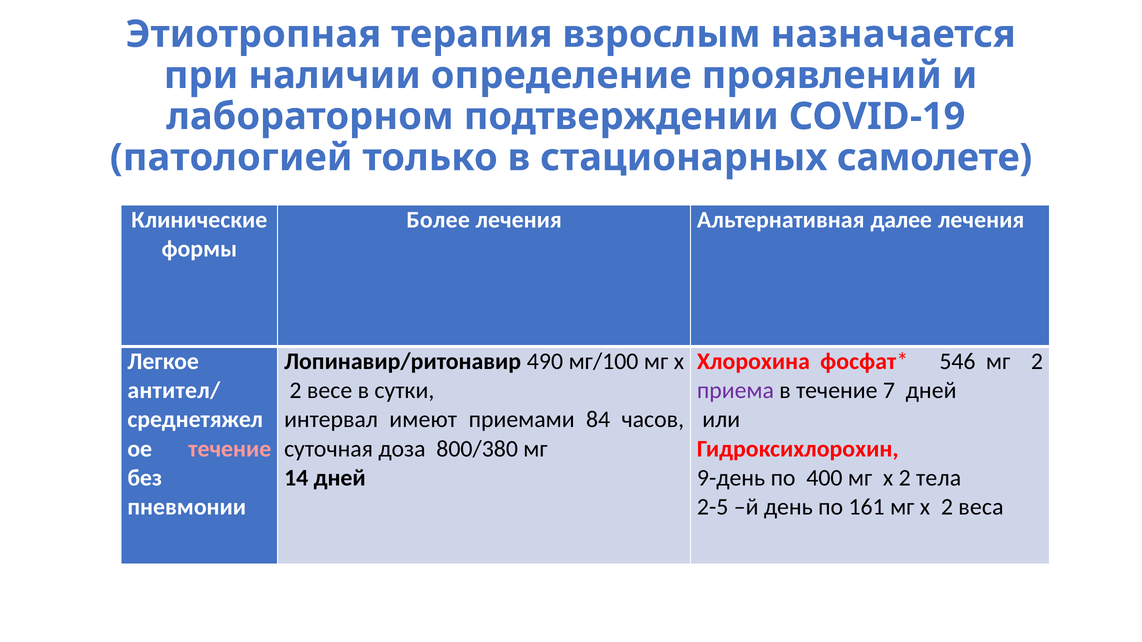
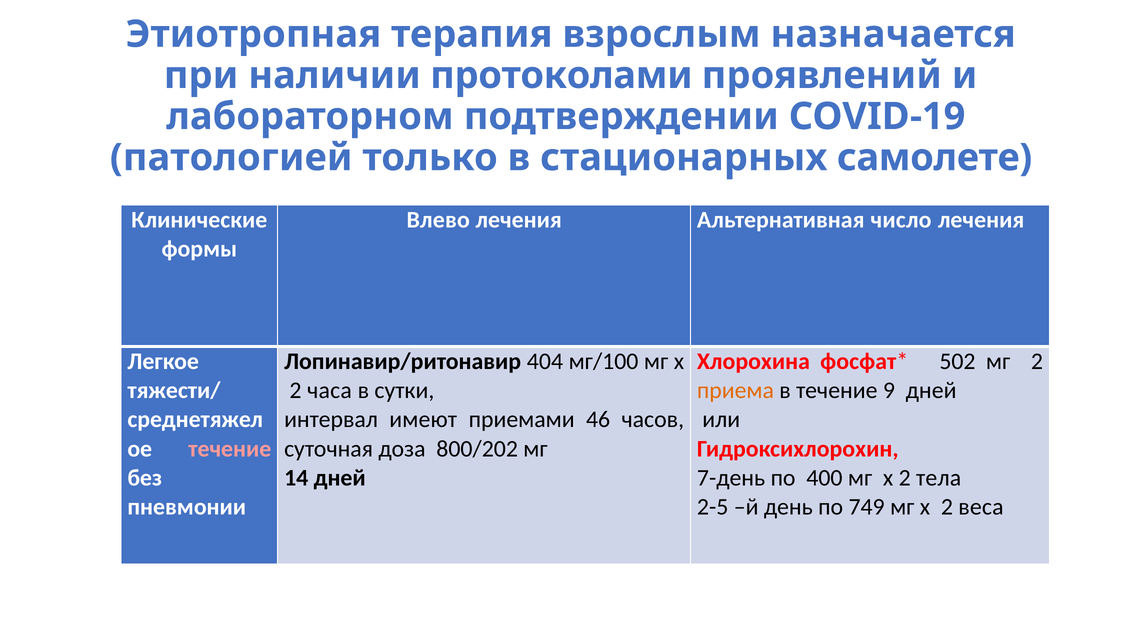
определение: определение -> протоколами
Более: Более -> Влево
далее: далее -> число
490: 490 -> 404
546: 546 -> 502
антител/: антител/ -> тяжести/
весе: весе -> часа
приема colour: purple -> orange
7: 7 -> 9
84: 84 -> 46
800/380: 800/380 -> 800/202
9-день: 9-день -> 7-день
161: 161 -> 749
